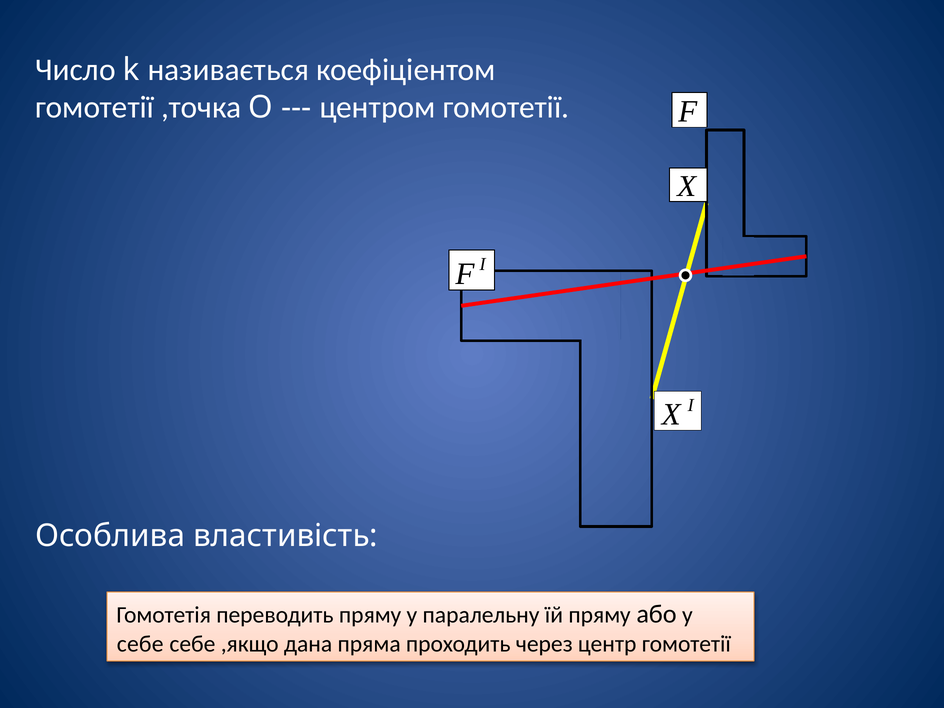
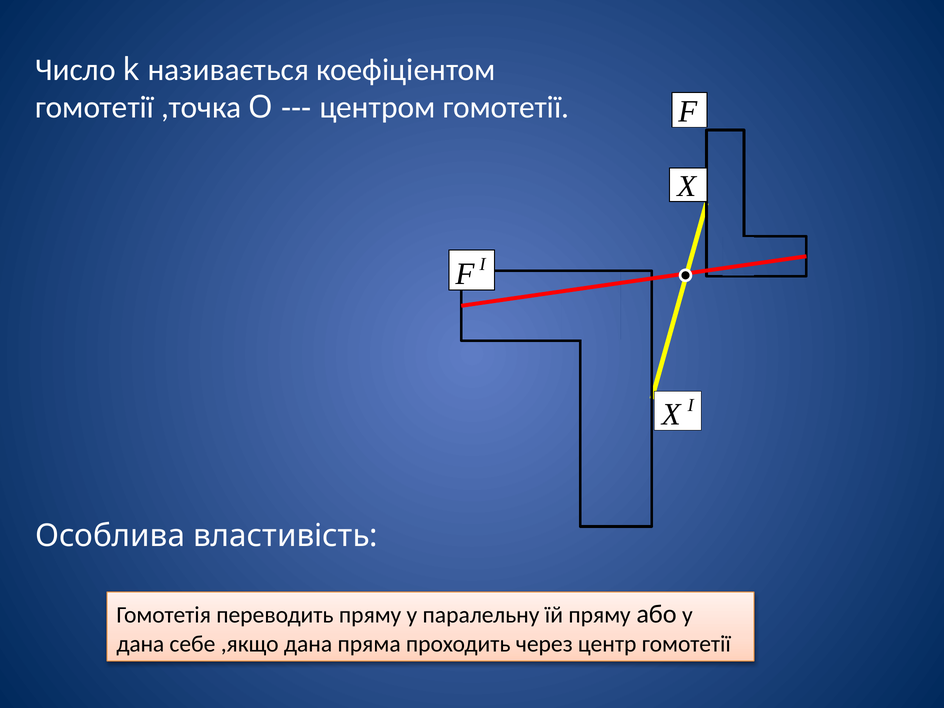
себе at (140, 644): себе -> дана
